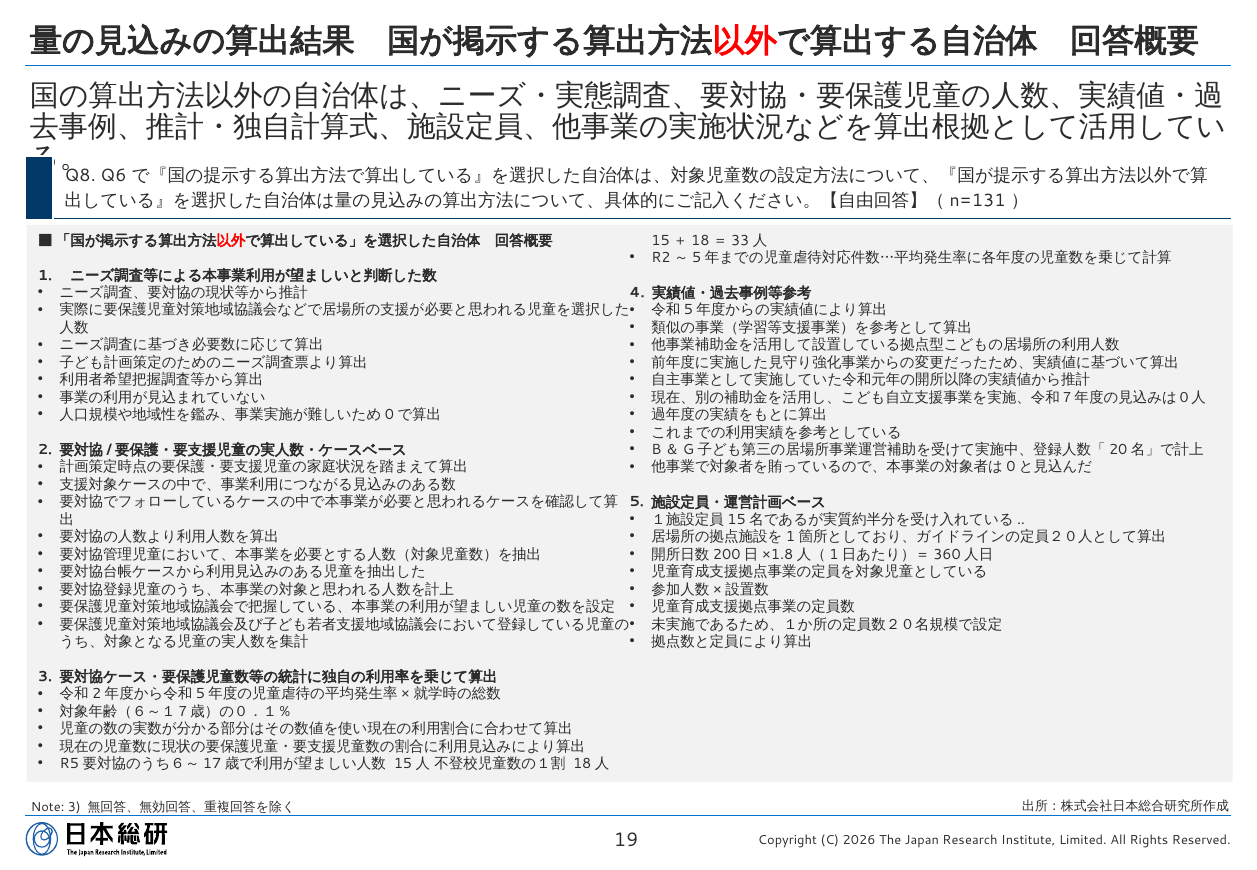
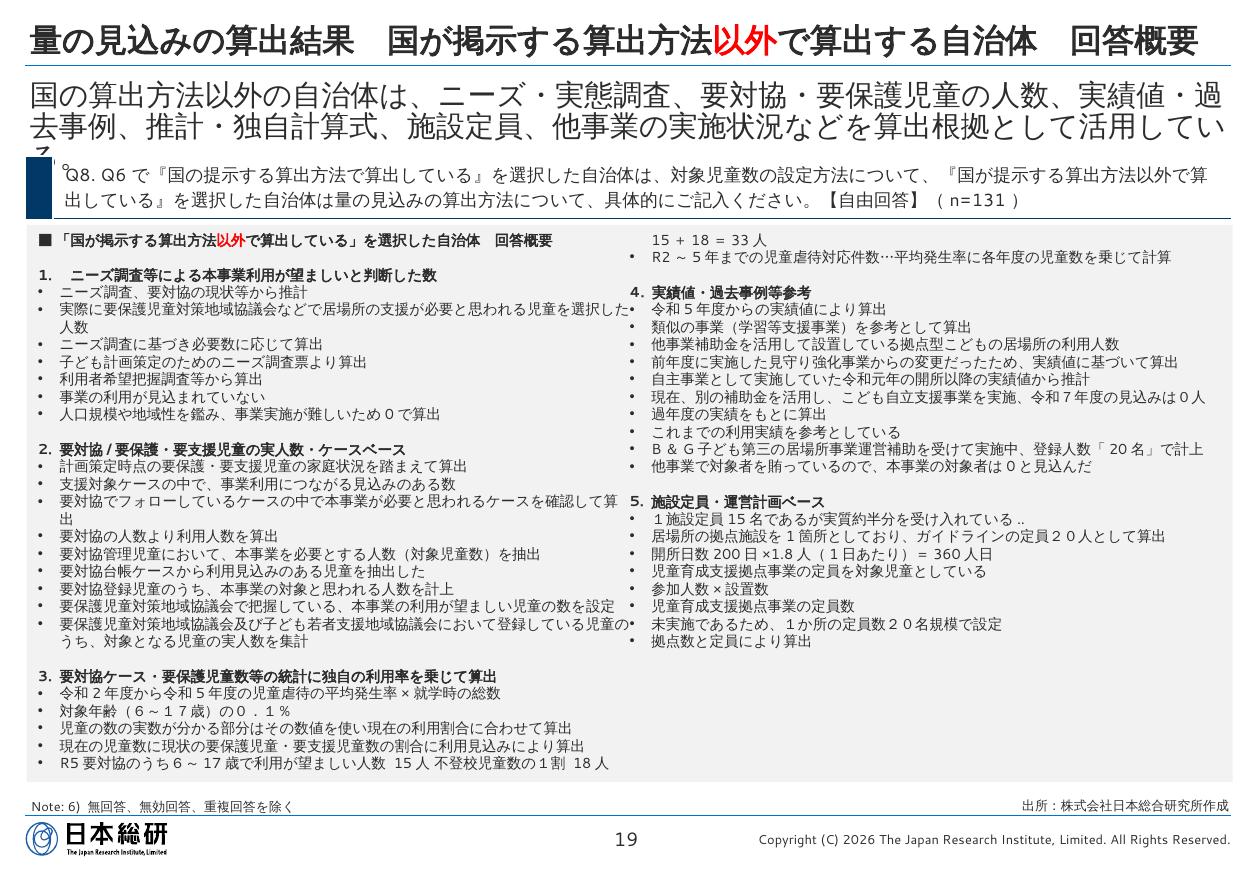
Note 3: 3 -> 6
